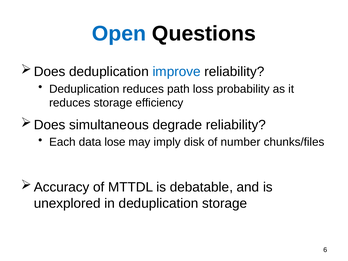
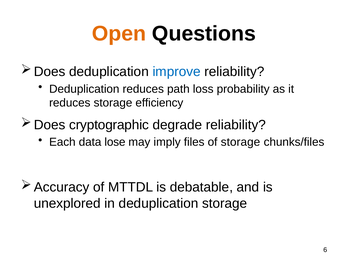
Open colour: blue -> orange
simultaneous: simultaneous -> cryptographic
disk: disk -> files
of number: number -> storage
